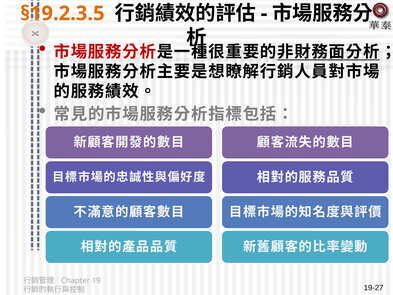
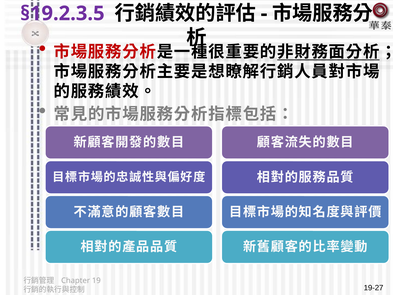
§19.2.3.5 colour: orange -> purple
